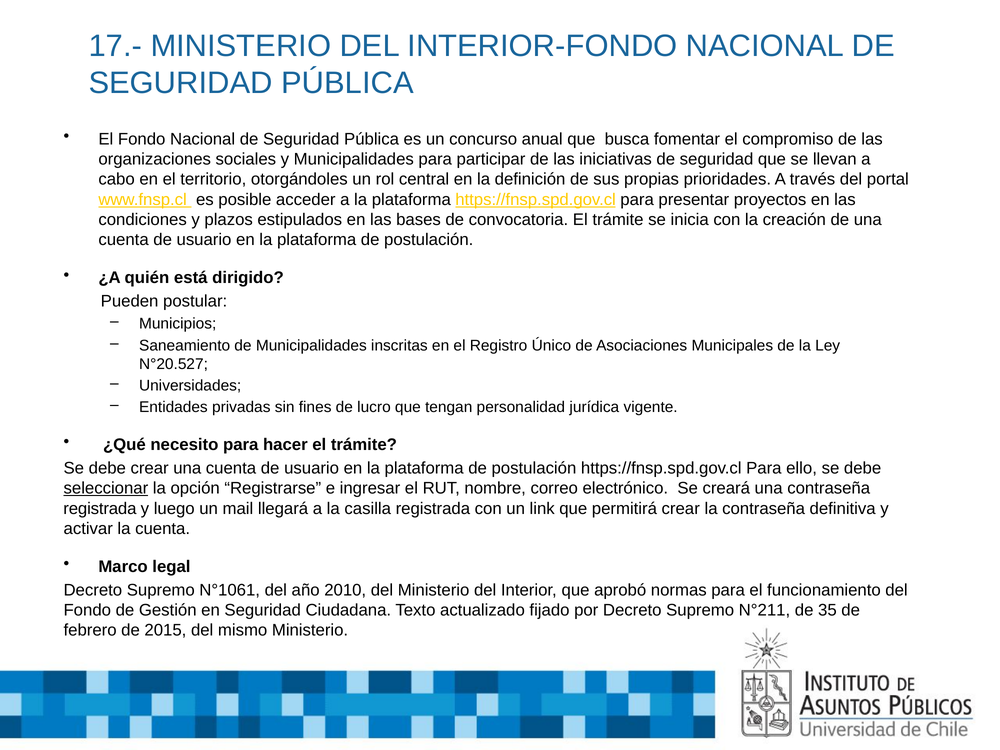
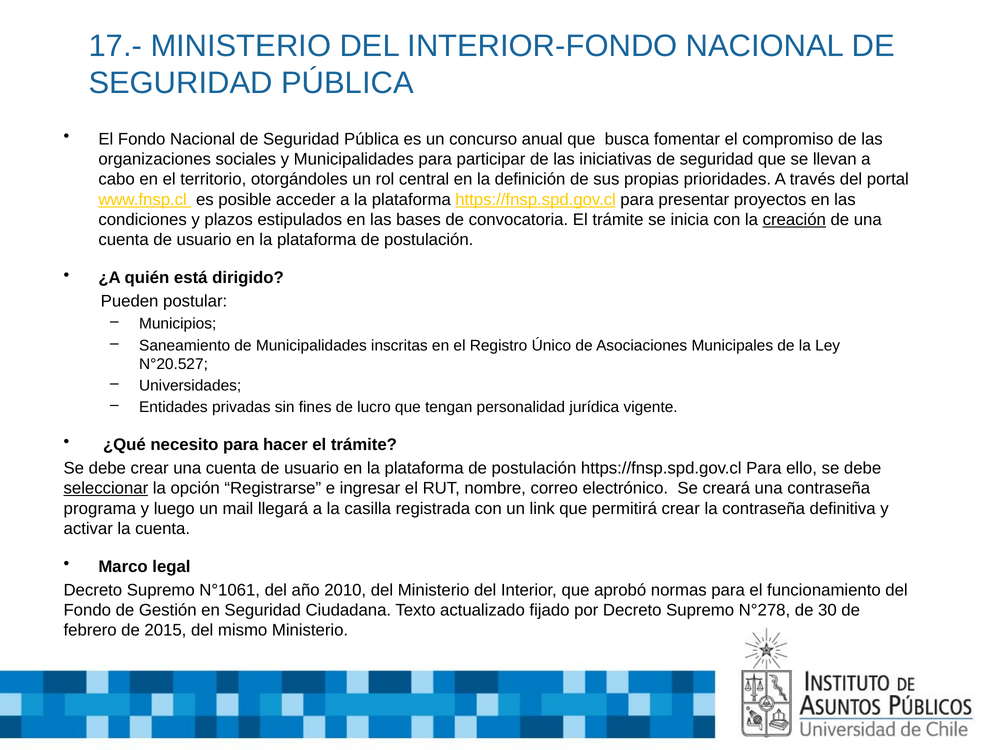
creación underline: none -> present
registrada at (100, 508): registrada -> programa
N°211: N°211 -> N°278
35: 35 -> 30
